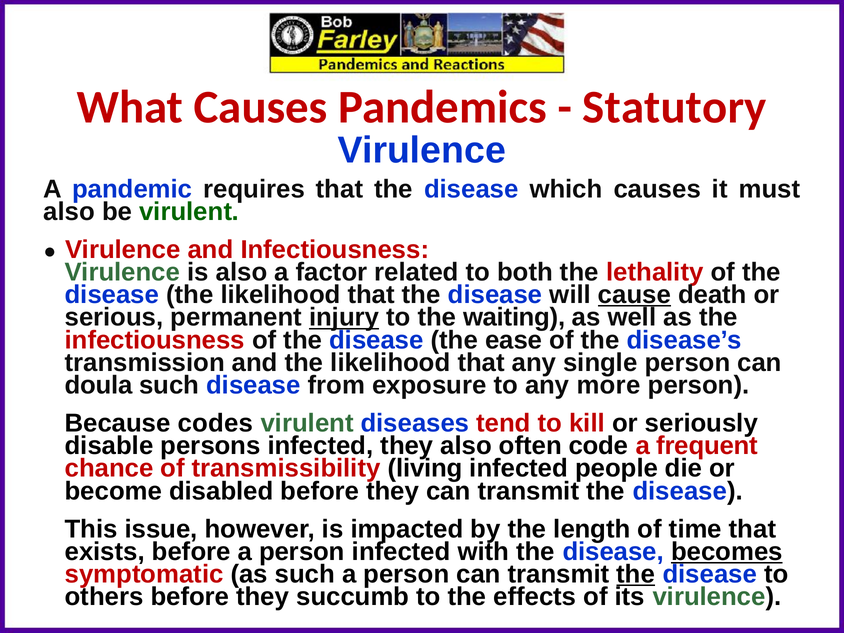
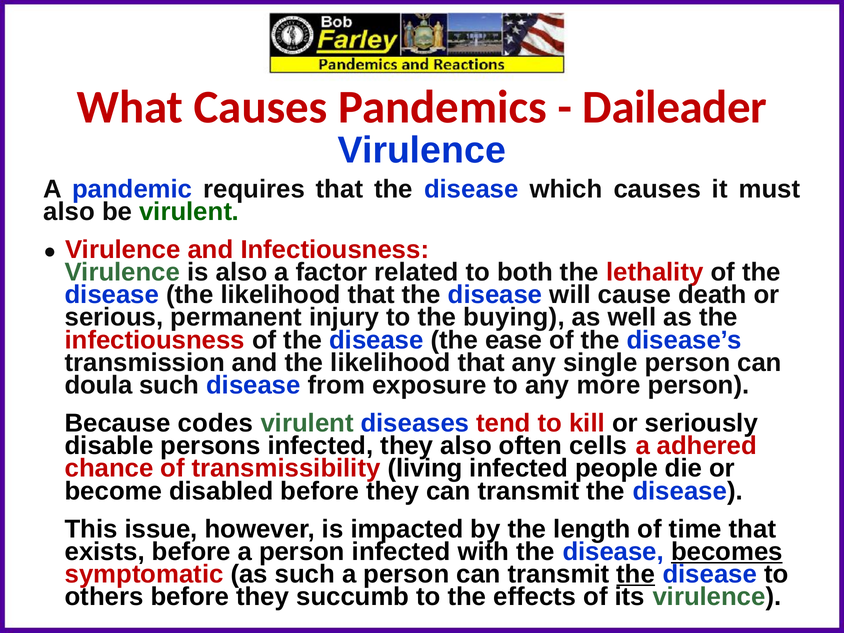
Statutory: Statutory -> Daileader
cause underline: present -> none
injury underline: present -> none
waiting: waiting -> buying
code: code -> cells
frequent: frequent -> adhered
